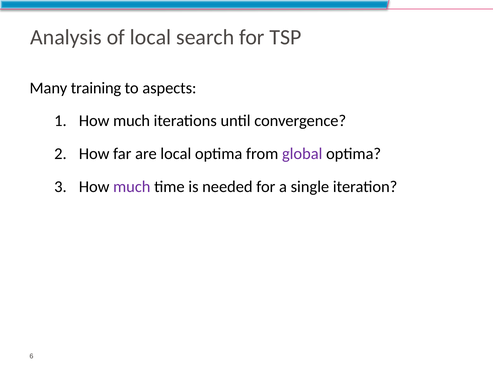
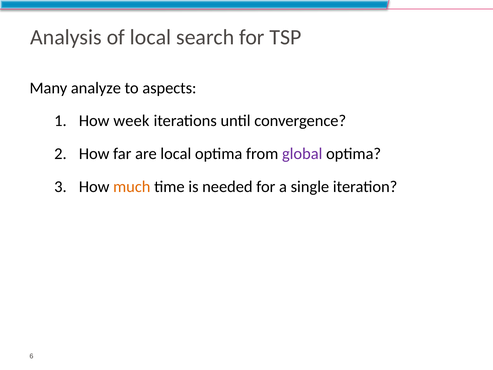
training: training -> analyze
much at (132, 121): much -> week
much at (132, 186) colour: purple -> orange
